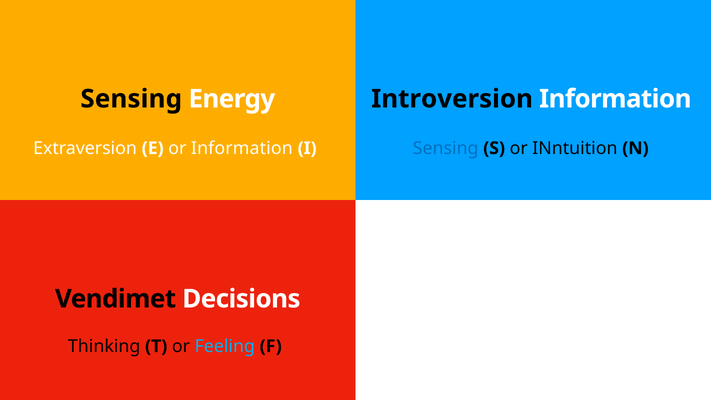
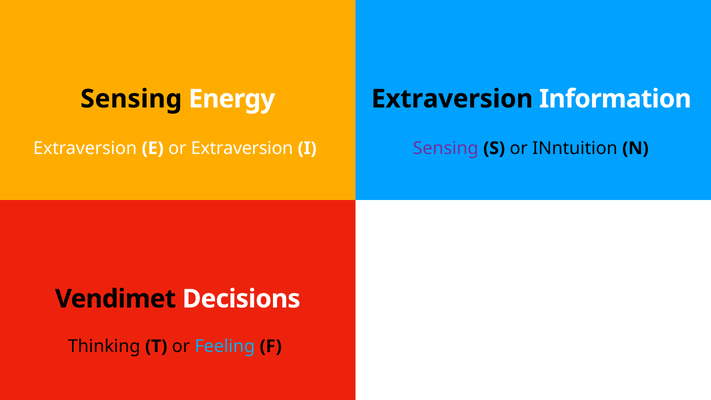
Energy Introversion: Introversion -> Extraversion
or Information: Information -> Extraversion
Sensing at (446, 148) colour: blue -> purple
